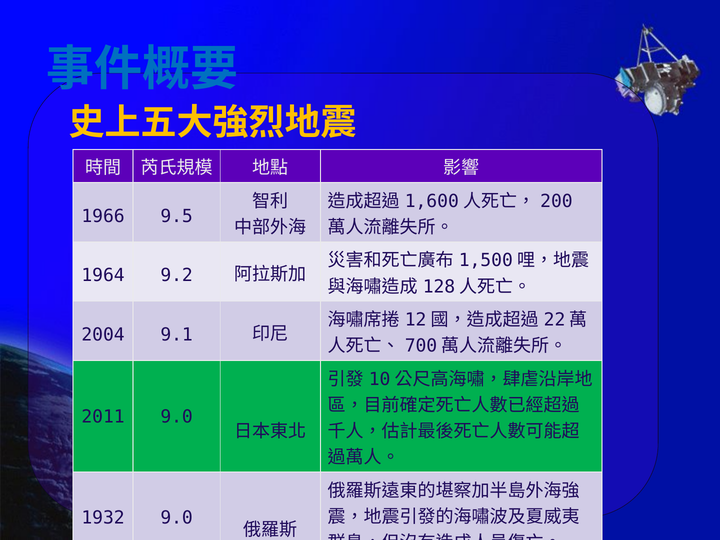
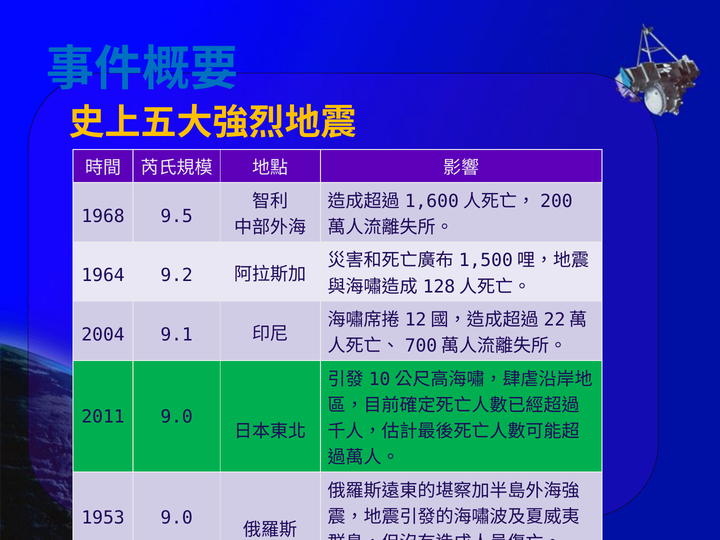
1966: 1966 -> 1968
1932: 1932 -> 1953
